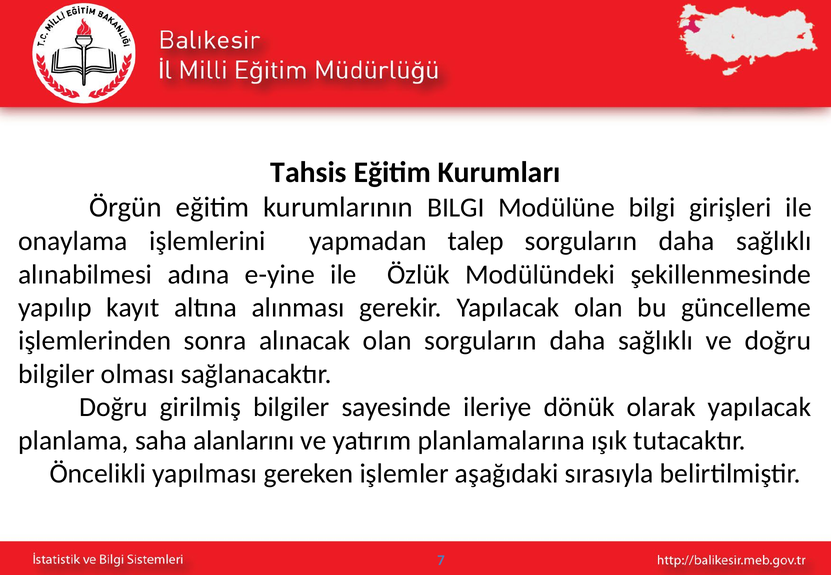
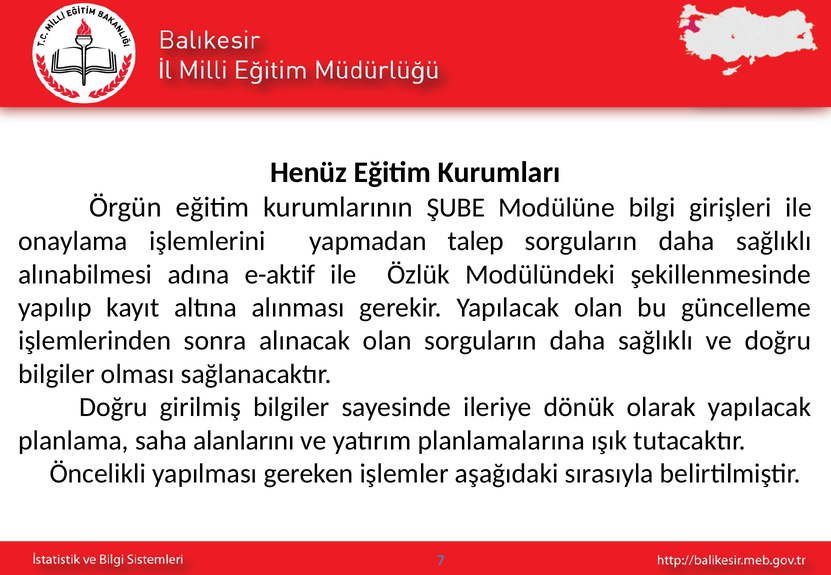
Tahsis: Tahsis -> Henüz
kurumlarının BILGI: BILGI -> ŞUBE
e-yine: e-yine -> e-aktif
